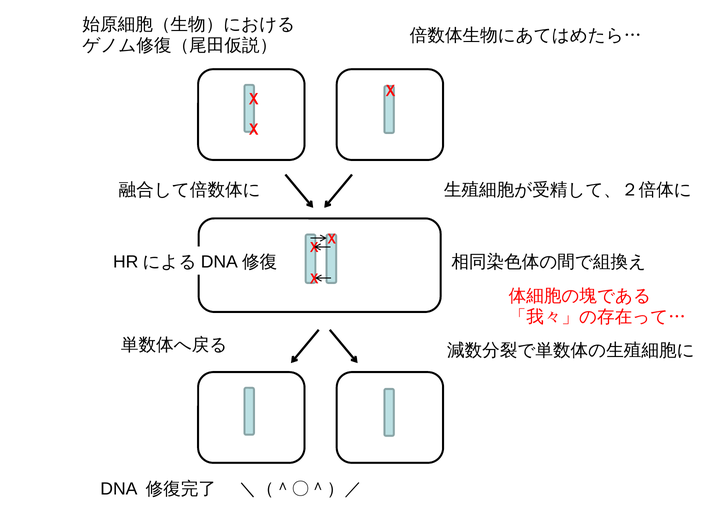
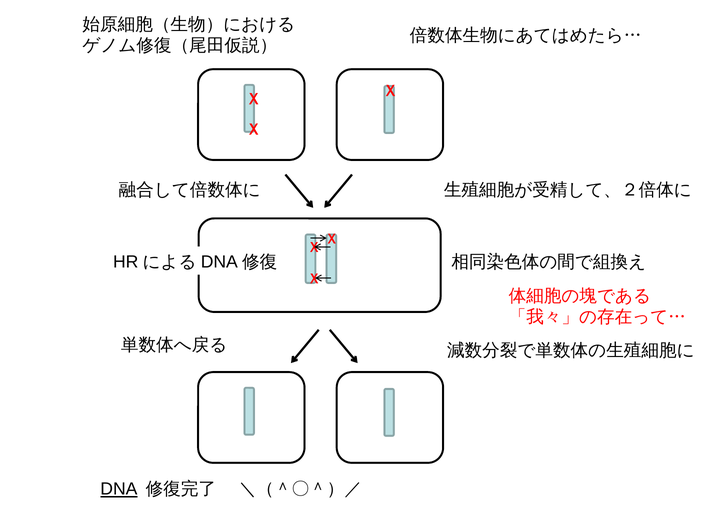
DNA underline: none -> present
